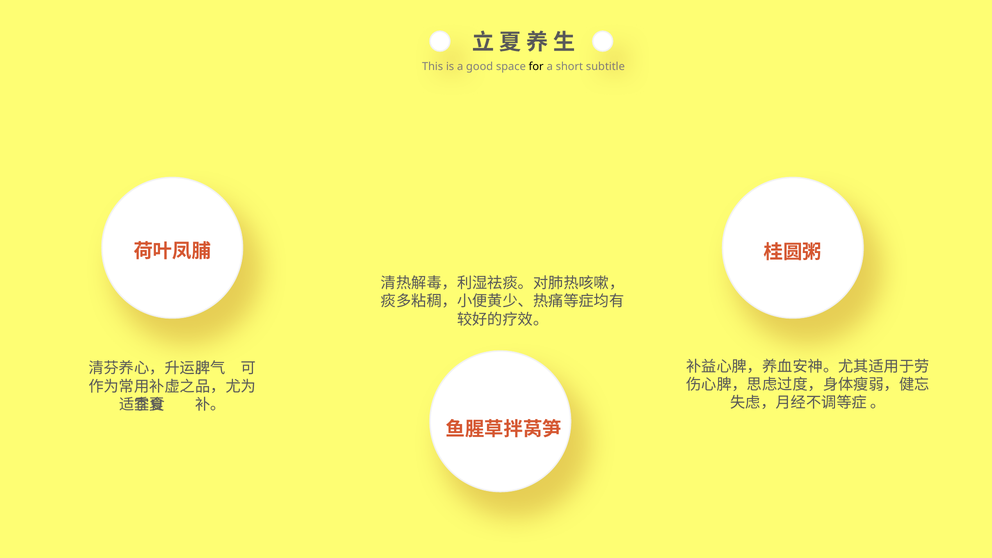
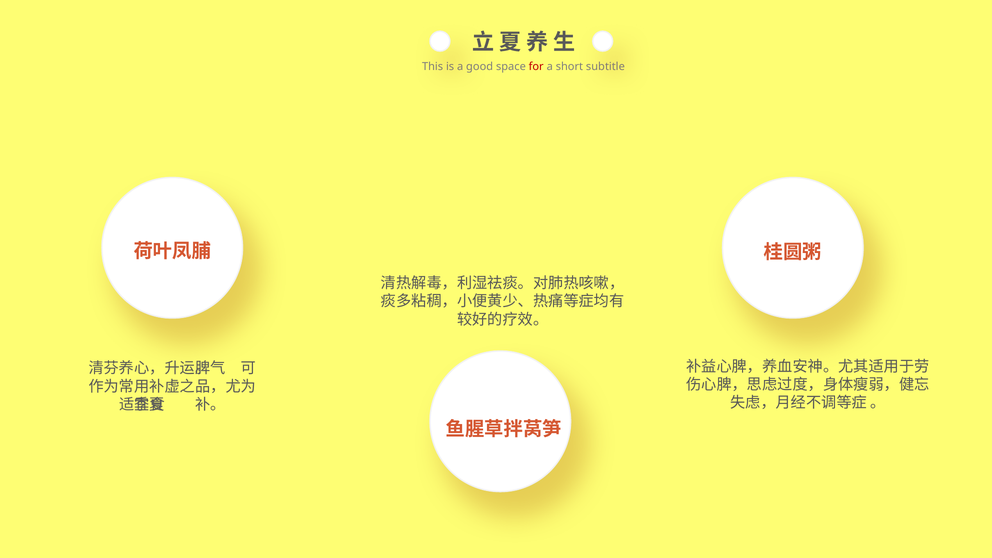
for colour: black -> red
